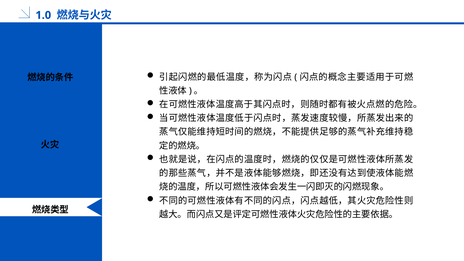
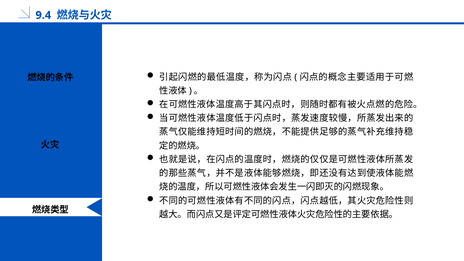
1.0: 1.0 -> 9.4
